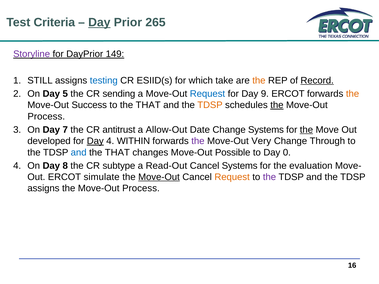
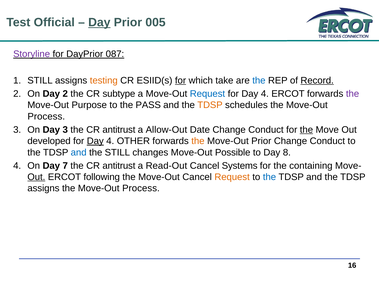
Criteria: Criteria -> Official
265: 265 -> 005
149: 149 -> 087
testing colour: blue -> orange
for at (181, 81) underline: none -> present
the at (259, 81) colour: orange -> blue
Day 5: 5 -> 2
sending: sending -> subtype
9 at (265, 94): 9 -> 4
the at (353, 94) colour: orange -> purple
Success: Success -> Purpose
to the THAT: THAT -> PASS
the at (277, 105) underline: present -> none
Day 7: 7 -> 3
Date Change Systems: Systems -> Conduct
WITHIN: WITHIN -> OTHER
the at (198, 141) colour: purple -> orange
Move-Out Very: Very -> Prior
Through at (327, 141): Through -> Conduct
THAT at (117, 153): THAT -> STILL
0: 0 -> 8
8: 8 -> 7
subtype at (119, 166): subtype -> antitrust
evaluation: evaluation -> containing
Out at (36, 177) underline: none -> present
simulate: simulate -> following
Move-Out at (159, 177) underline: present -> none
the at (269, 177) colour: purple -> blue
